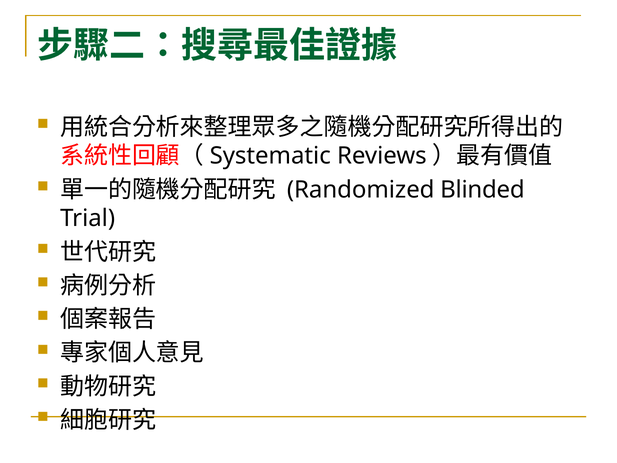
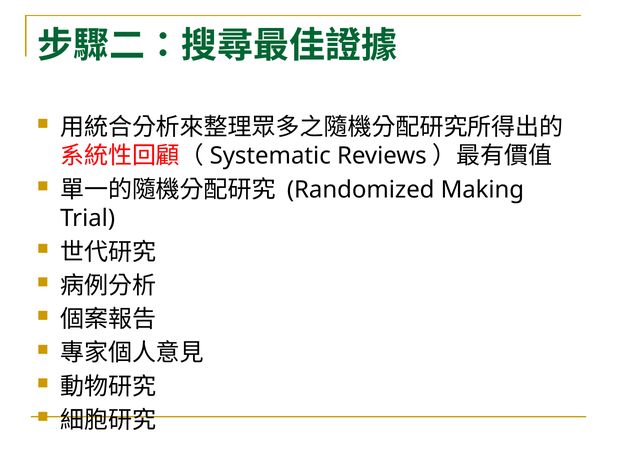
Blinded: Blinded -> Making
